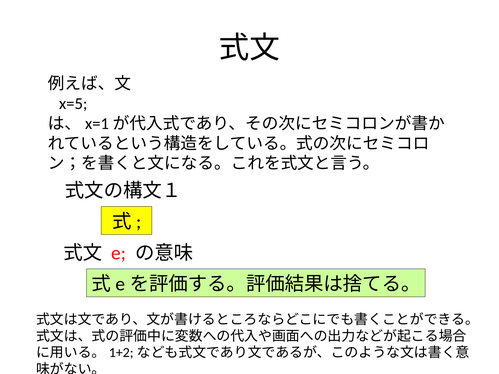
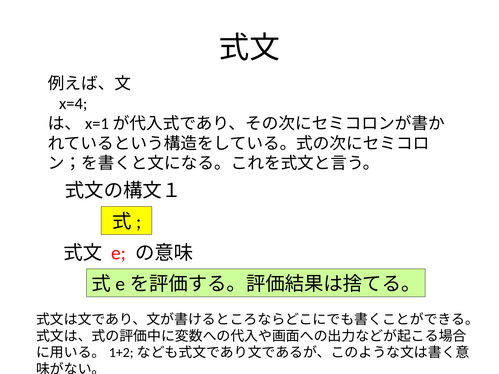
x=5: x=5 -> x=4
